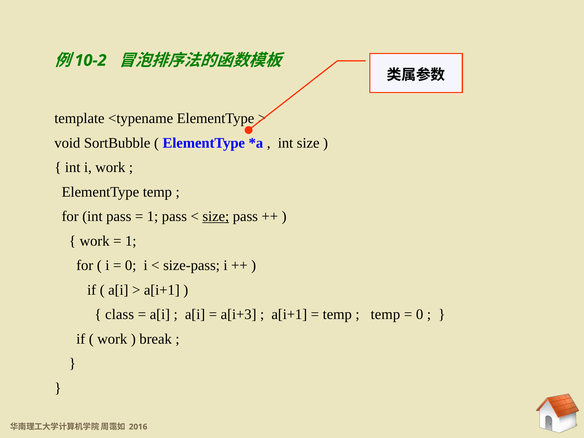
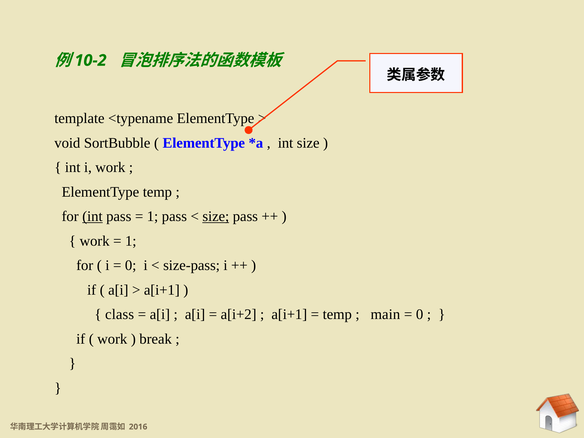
int at (92, 216) underline: none -> present
a[i+3: a[i+3 -> a[i+2
temp at (385, 314): temp -> main
